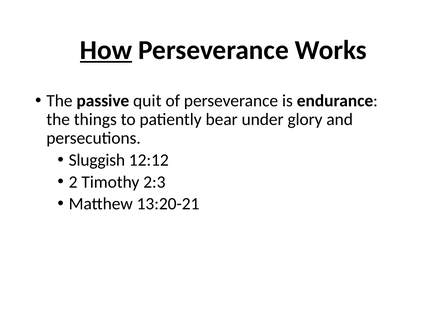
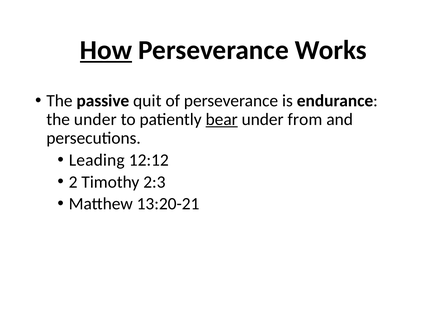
the things: things -> under
bear underline: none -> present
glory: glory -> from
Sluggish: Sluggish -> Leading
